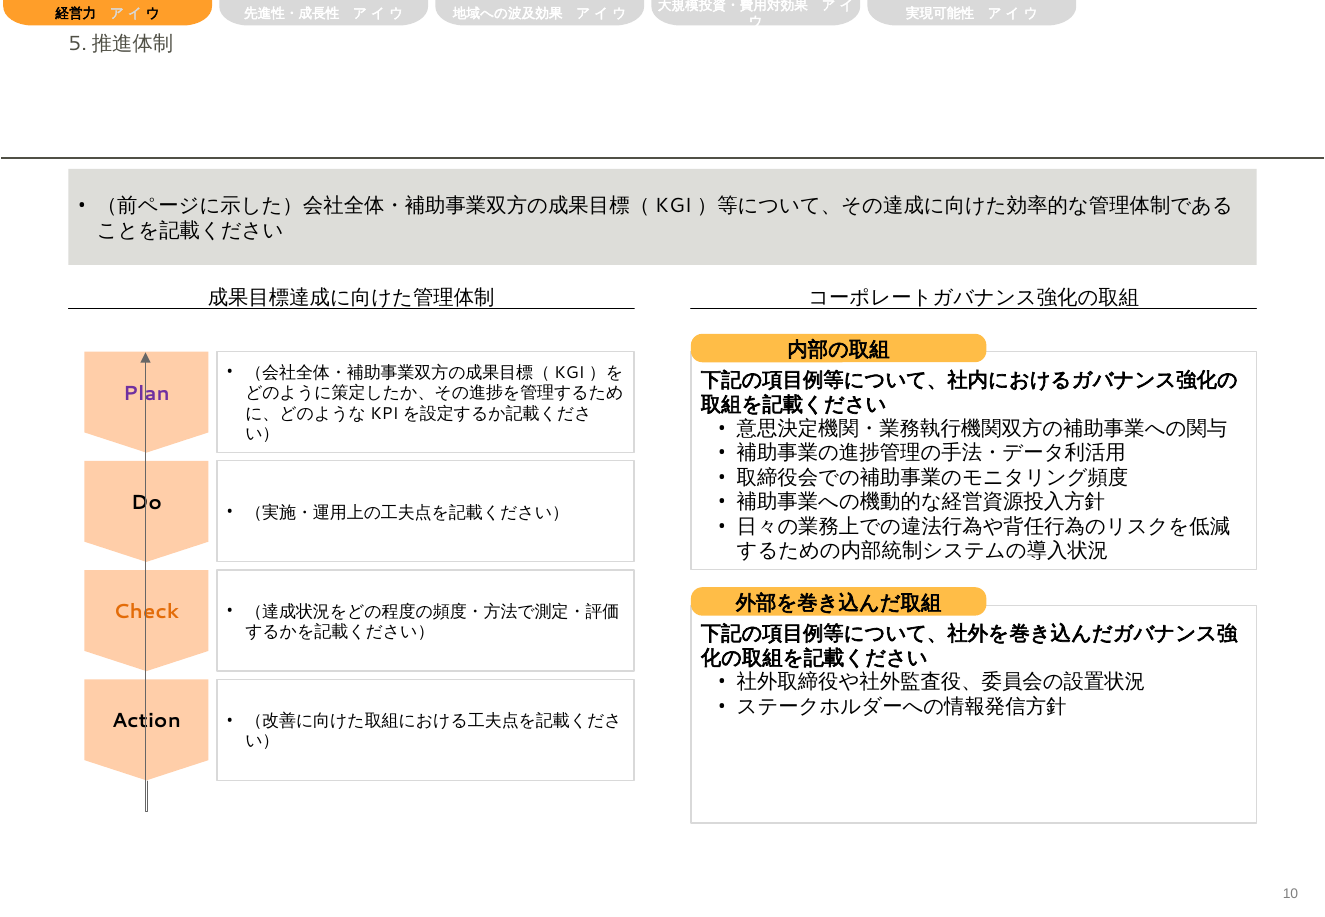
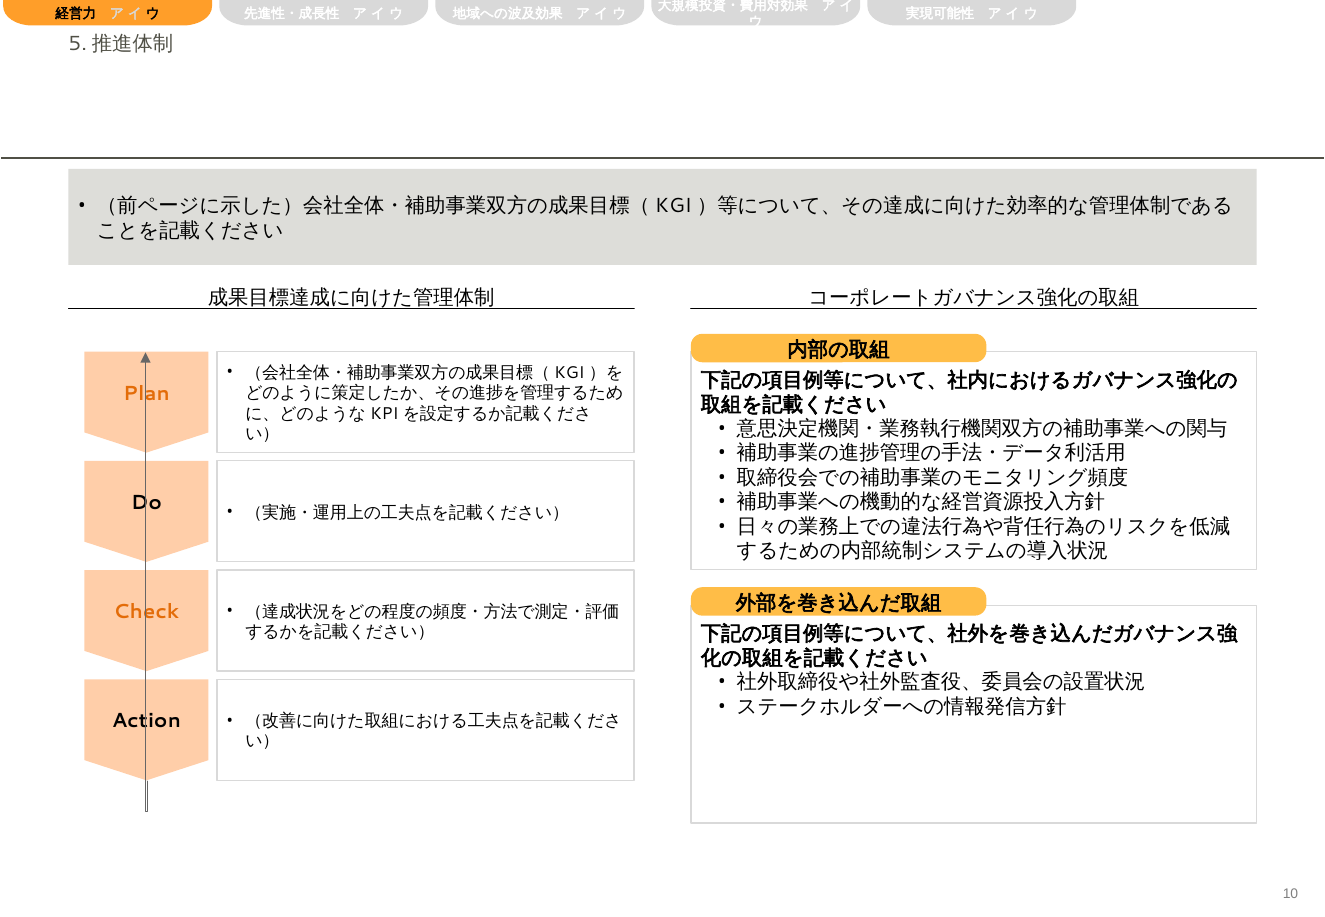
Plan colour: purple -> orange
